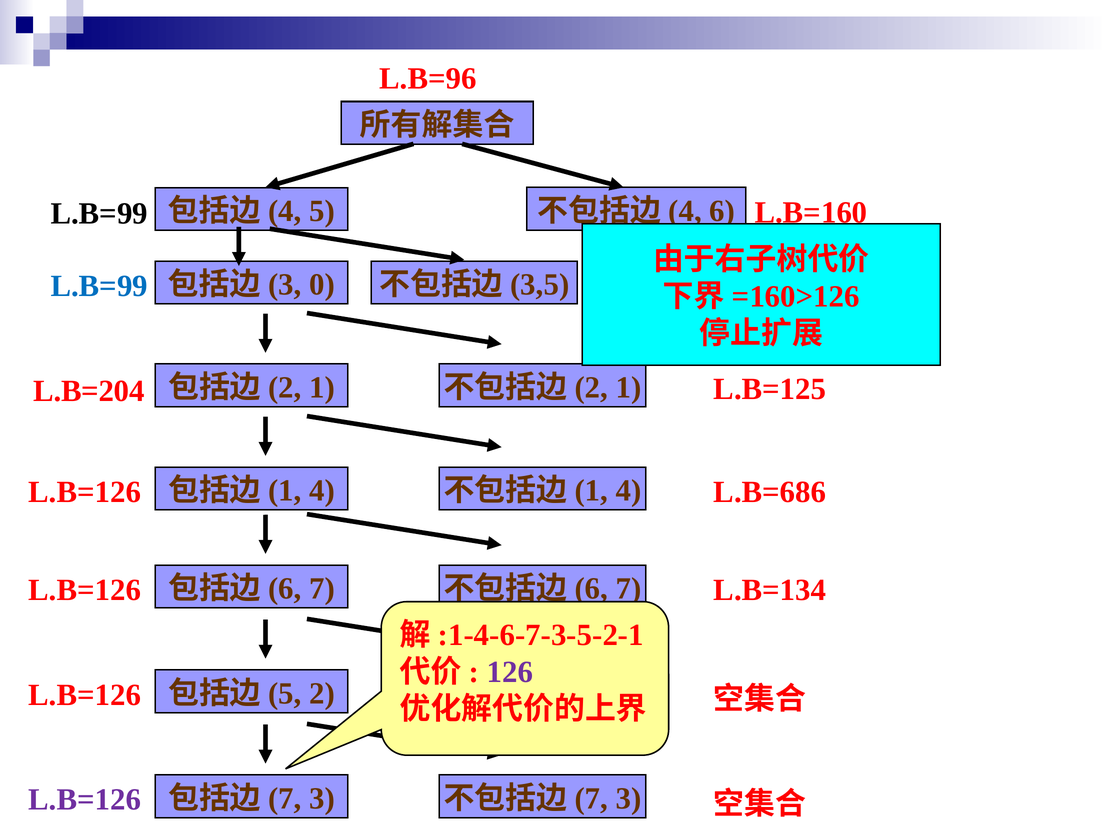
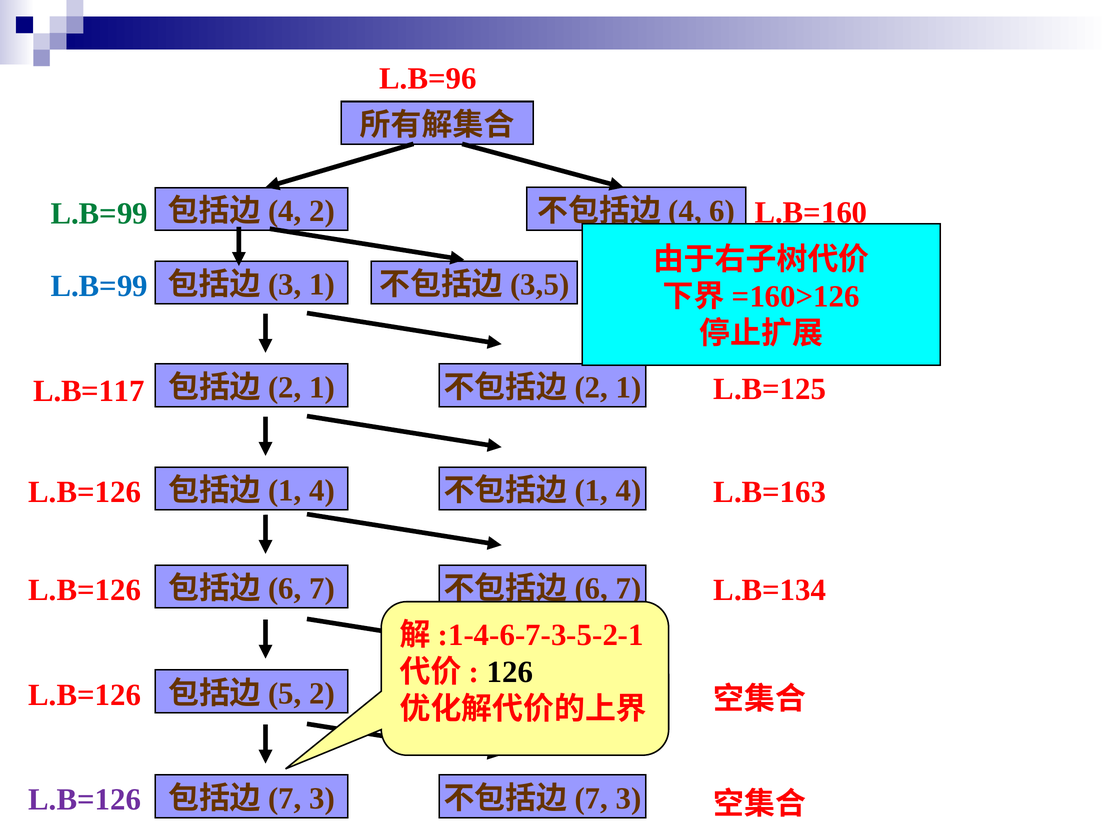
5 at (322, 211): 5 -> 2
L.B=99 at (99, 214) colour: black -> green
0 at (322, 285): 0 -> 1
L.B=204 at (89, 391): L.B=204 -> L.B=117
L.B=686: L.B=686 -> L.B=163
126 colour: purple -> black
